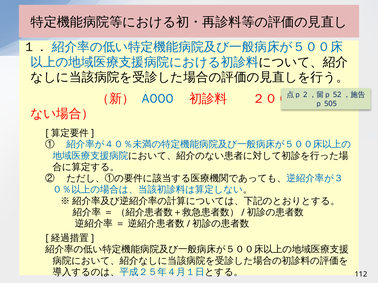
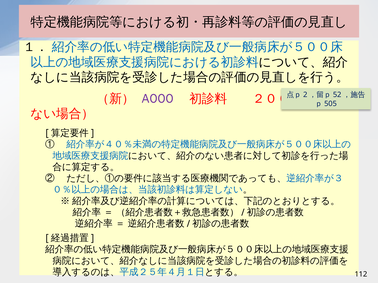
A000 colour: blue -> purple
